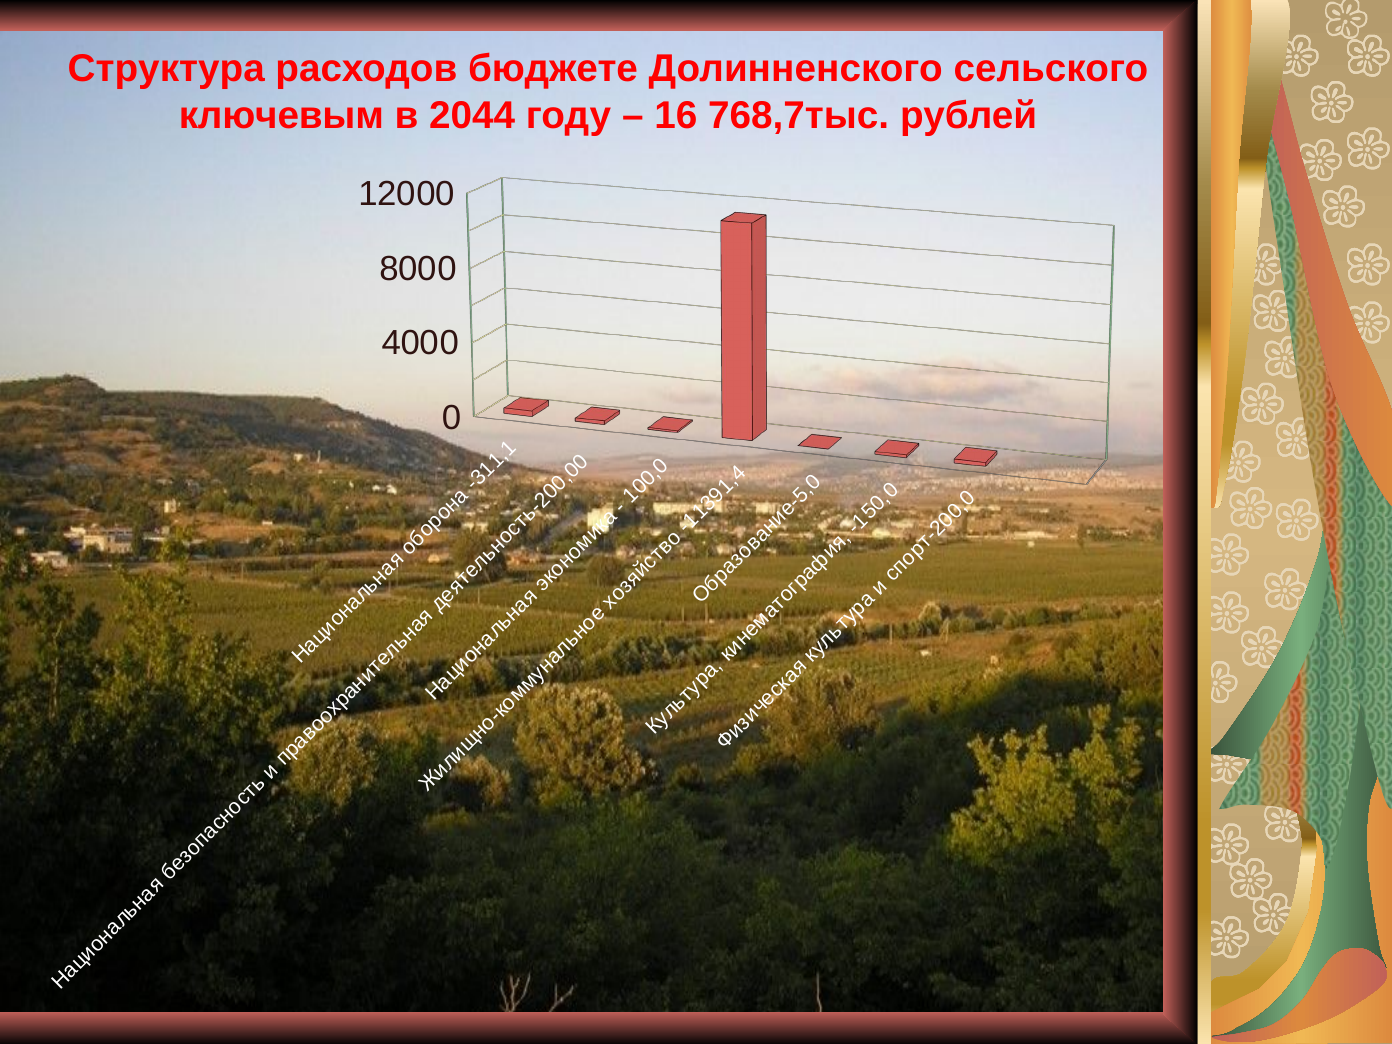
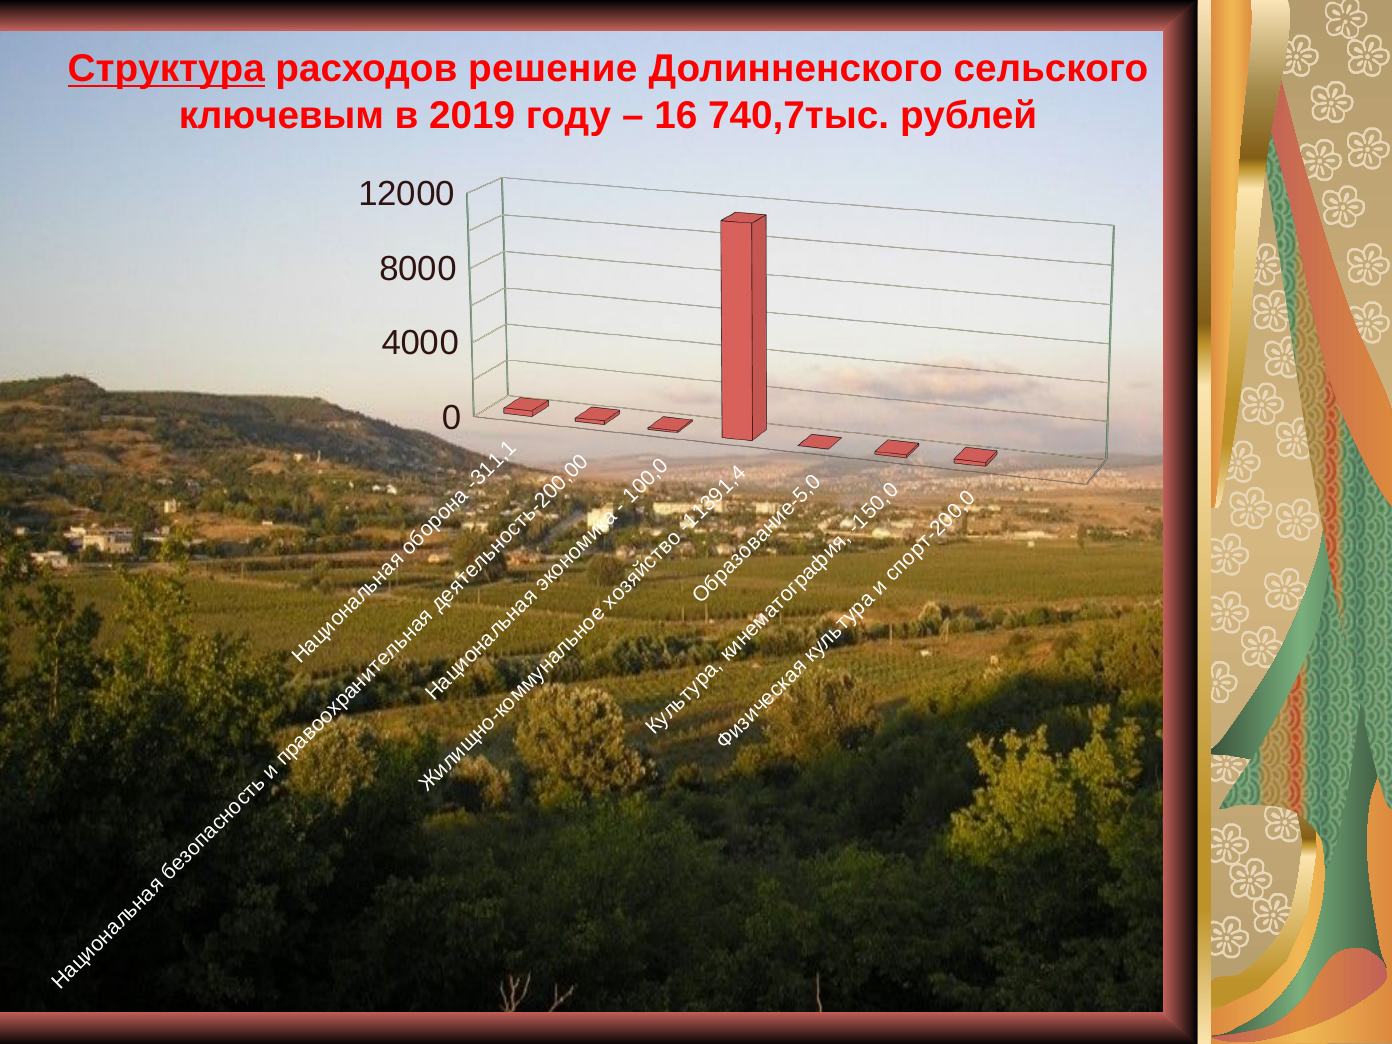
Структура underline: none -> present
бюджете: бюджете -> решение
2044: 2044 -> 2019
768,7тыс: 768,7тыс -> 740,7тыс
